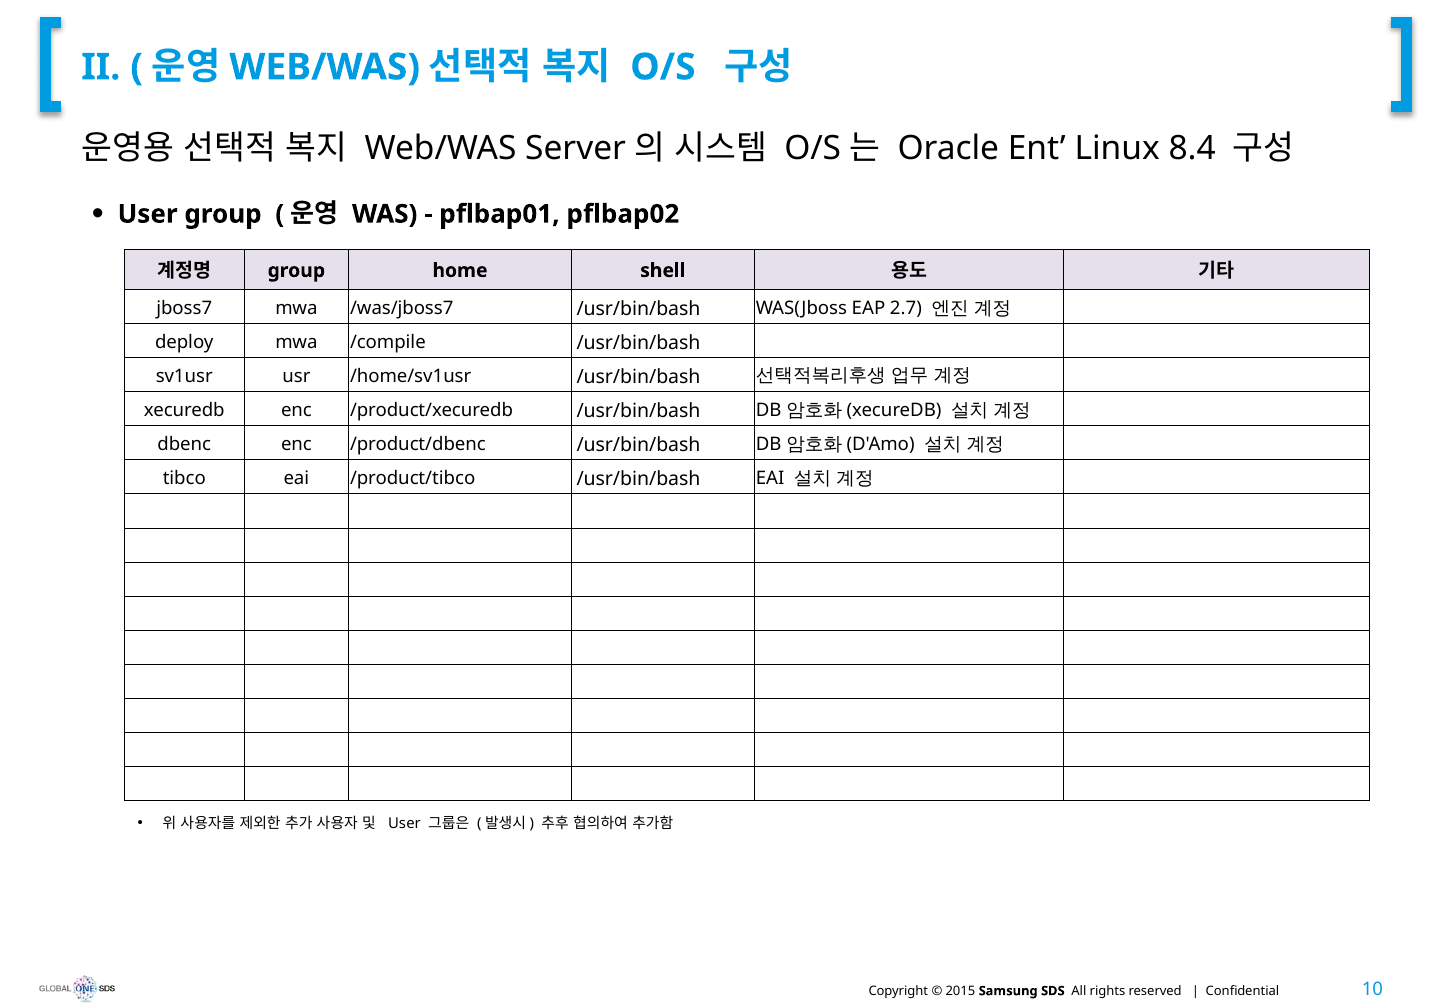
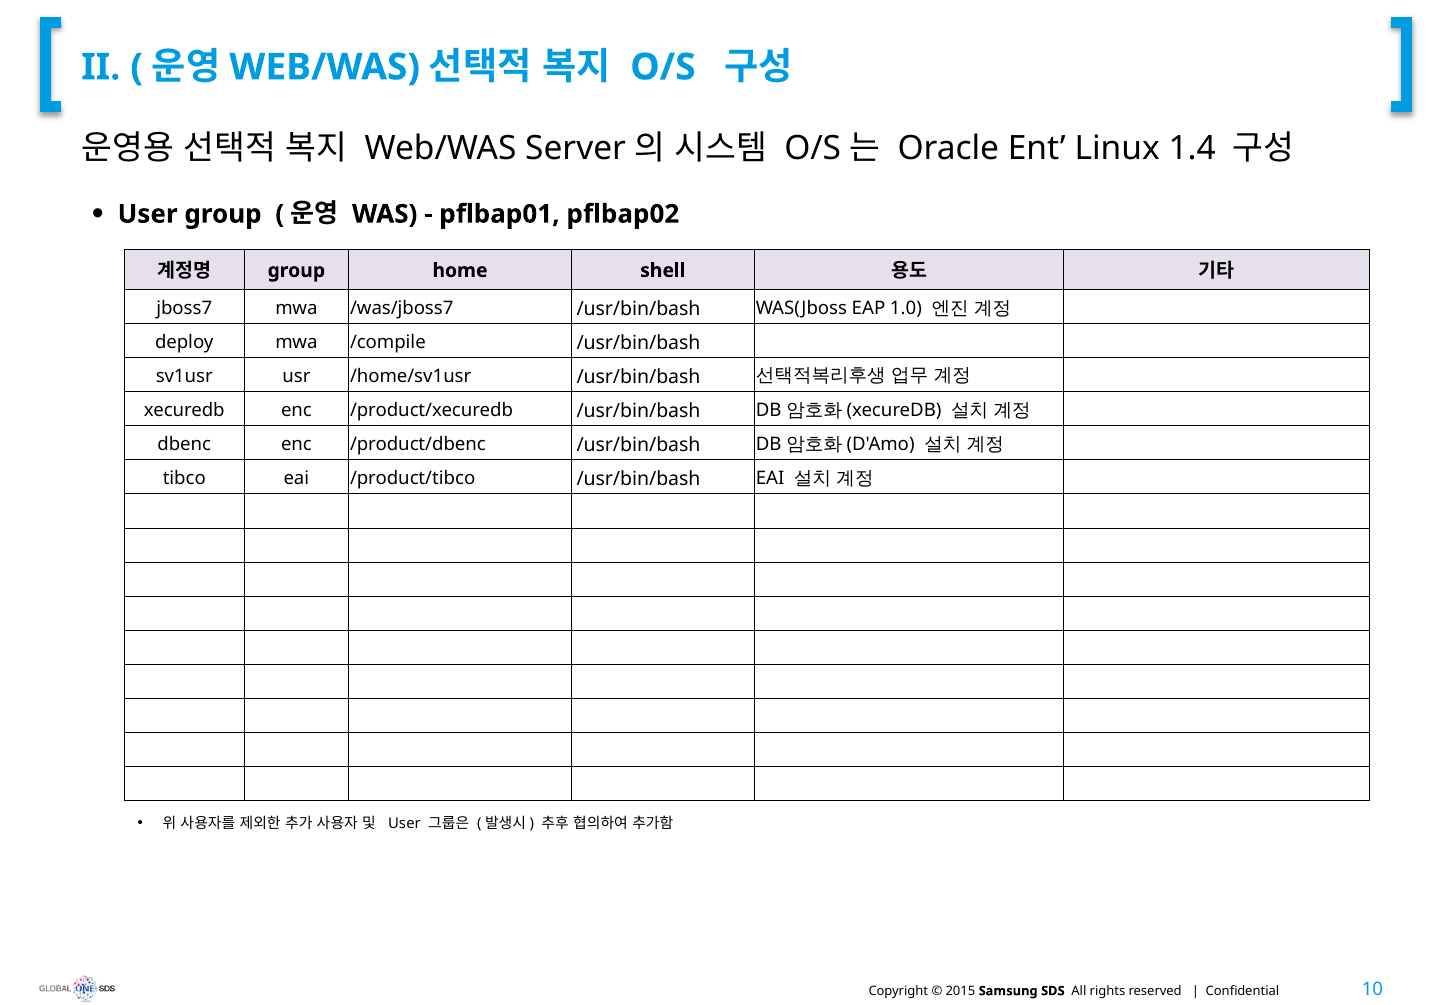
8.4: 8.4 -> 1.4
2.7: 2.7 -> 1.0
